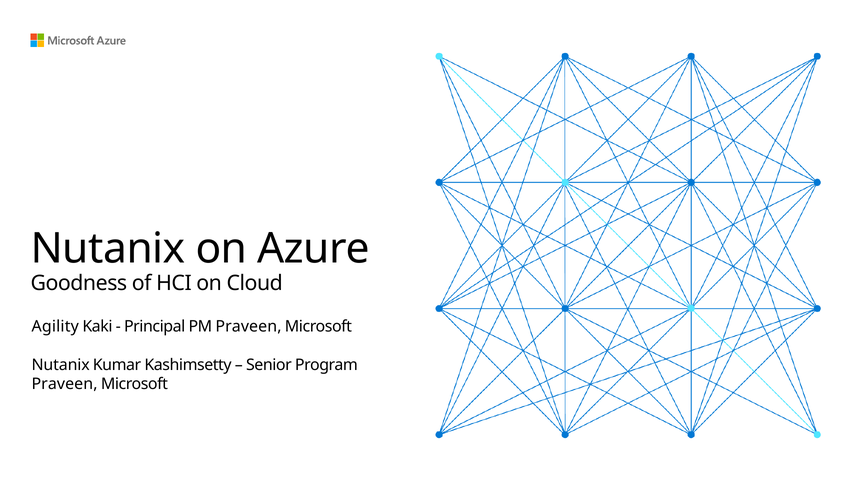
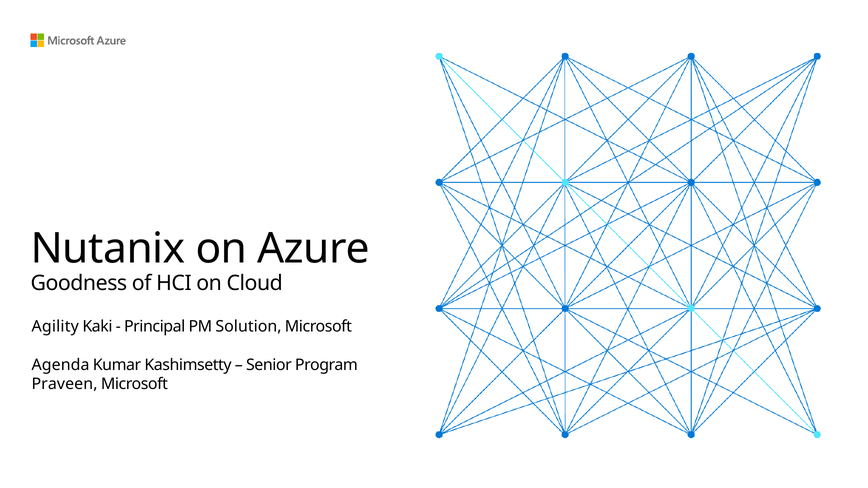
PM Praveen: Praveen -> Solution
Nutanix at (61, 365): Nutanix -> Agenda
